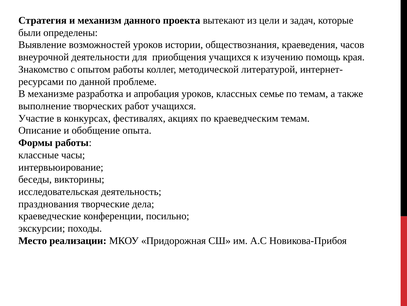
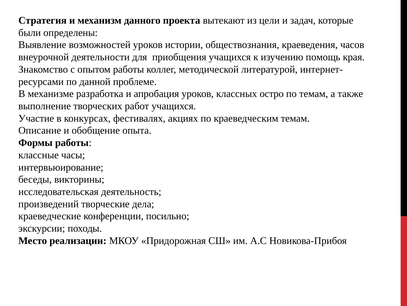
семье: семье -> остро
празднования: празднования -> произведений
